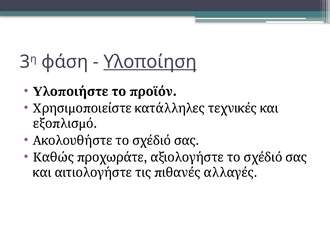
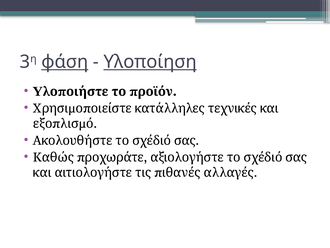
φάση underline: none -> present
